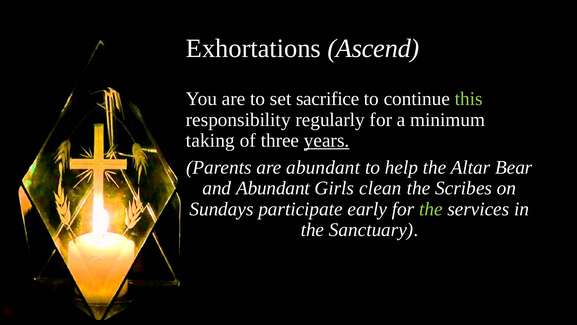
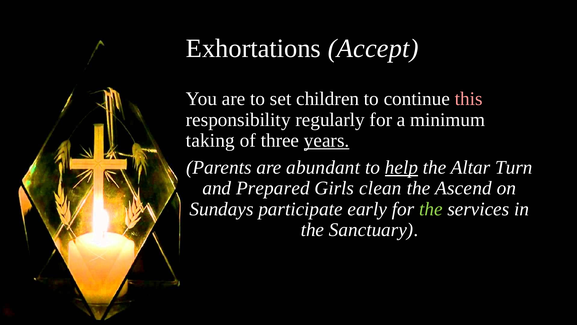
Ascend: Ascend -> Accept
sacrifice: sacrifice -> children
this colour: light green -> pink
help underline: none -> present
Bear: Bear -> Turn
and Abundant: Abundant -> Prepared
Scribes: Scribes -> Ascend
